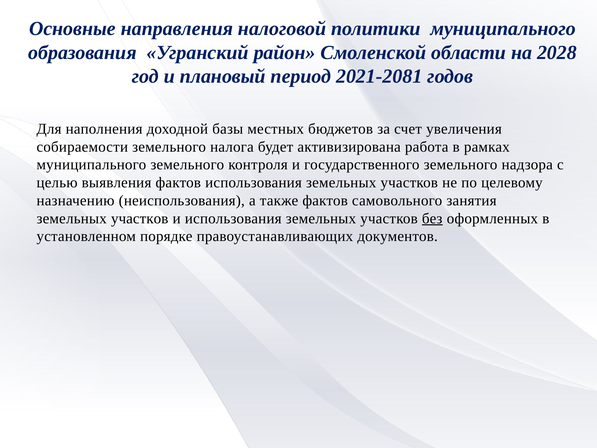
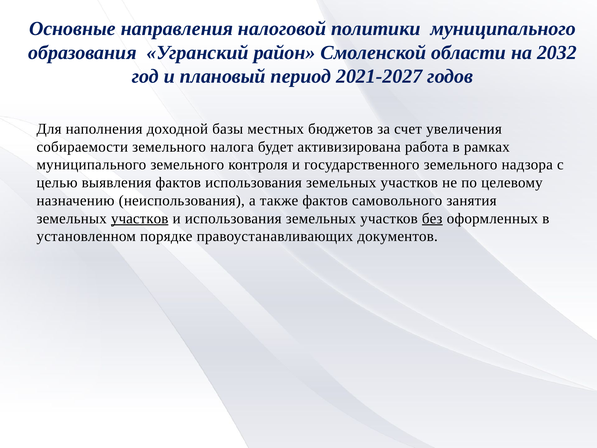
2028: 2028 -> 2032
2021-2081: 2021-2081 -> 2021-2027
участков at (140, 218) underline: none -> present
